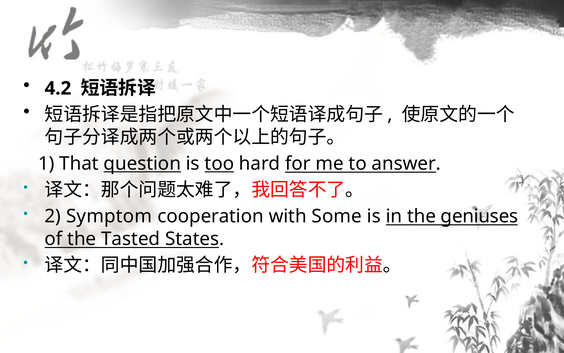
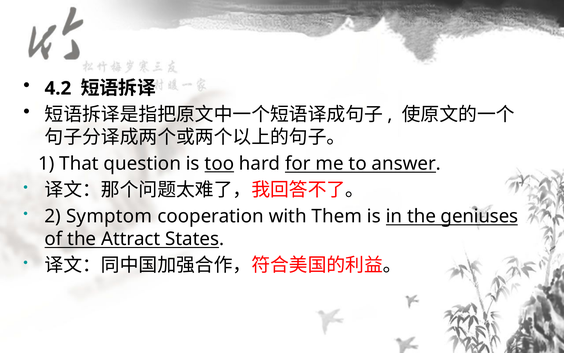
question underline: present -> none
Some: Some -> Them
Tasted: Tasted -> Attract
